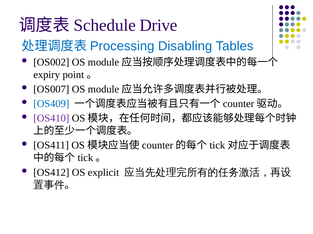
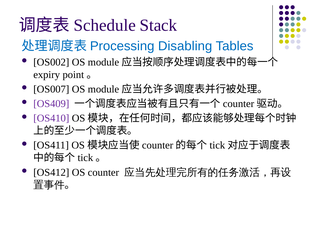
Drive: Drive -> Stack
OS409 colour: blue -> purple
explicit: explicit -> counter
